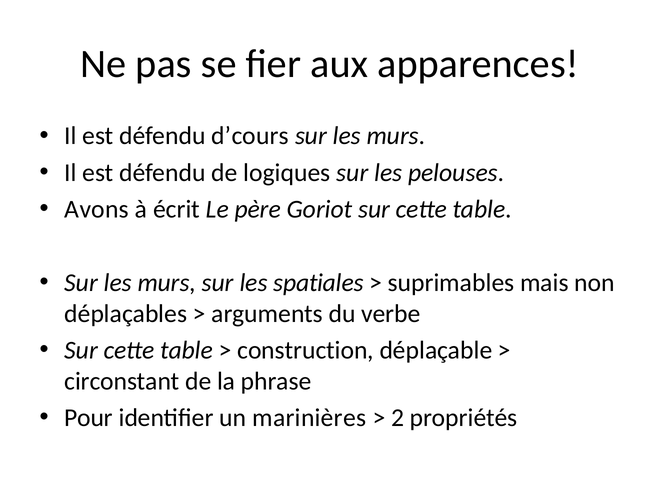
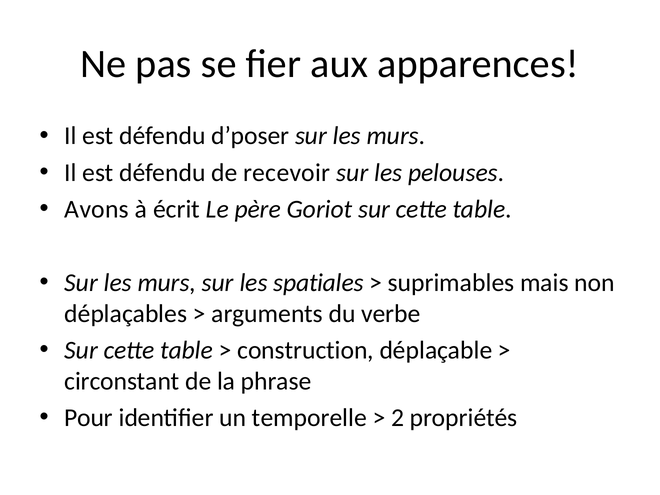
d’cours: d’cours -> d’poser
logiques: logiques -> recevoir
marinières: marinières -> temporelle
